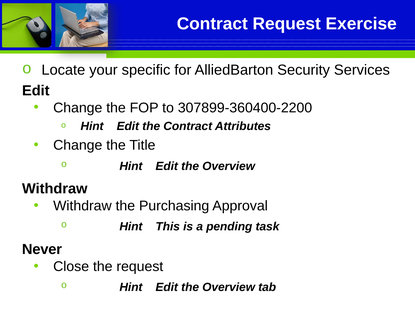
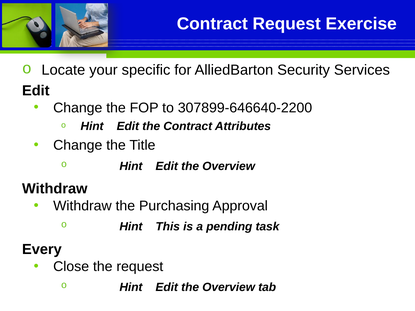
307899-360400-2200: 307899-360400-2200 -> 307899-646640-2200
Never: Never -> Every
